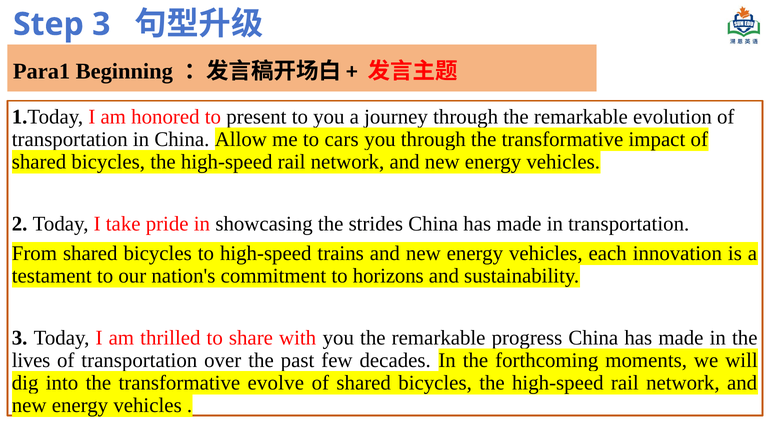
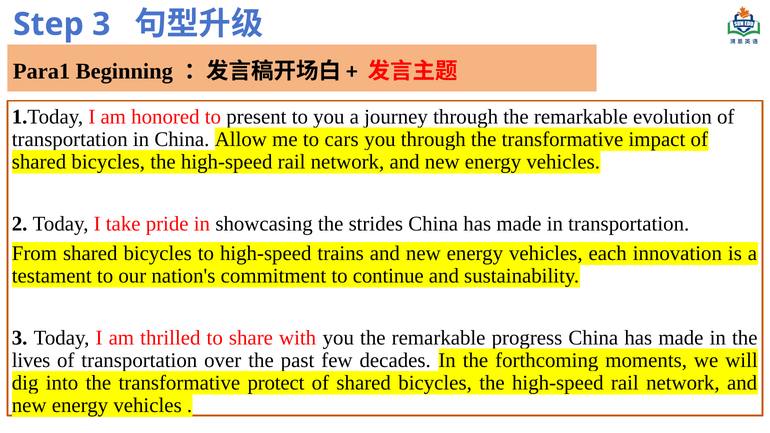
horizons: horizons -> continue
evolve: evolve -> protect
